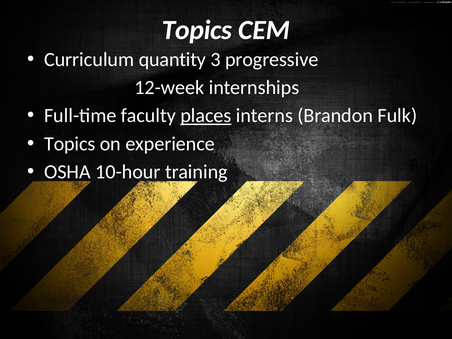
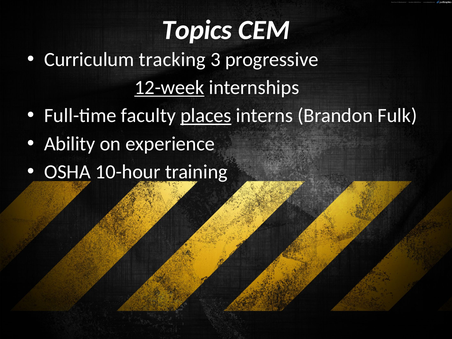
quantity: quantity -> tracking
12-week underline: none -> present
Topics at (70, 144): Topics -> Ability
